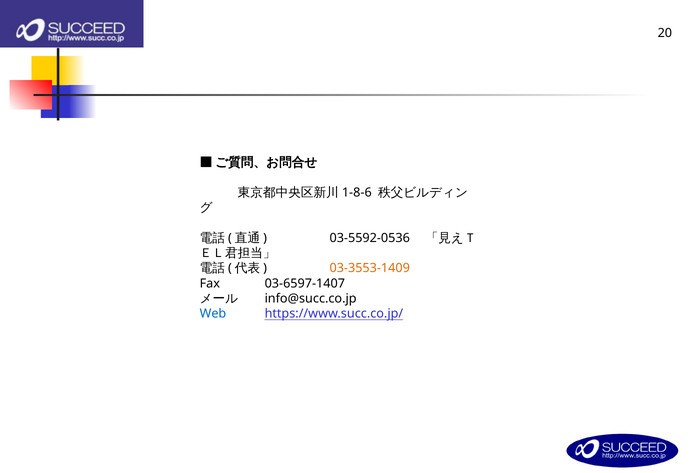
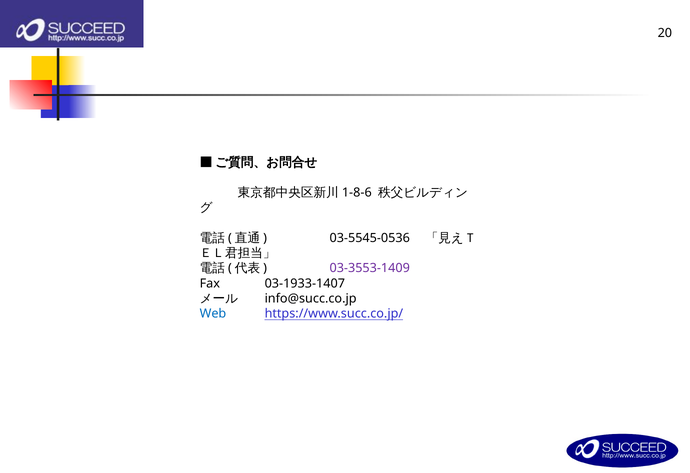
03-5592-0536: 03-5592-0536 -> 03-5545-0536
03-3553-1409 colour: orange -> purple
03-6597-1407: 03-6597-1407 -> 03-1933-1407
